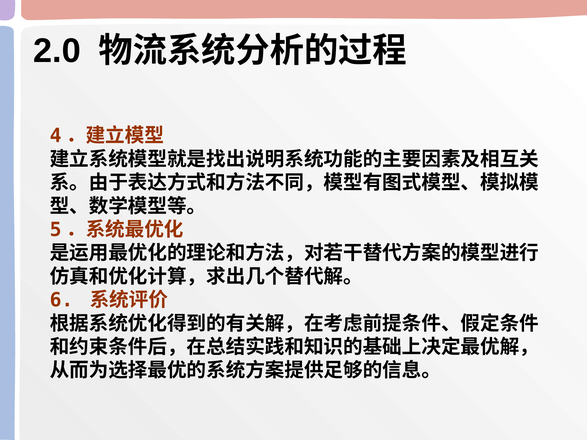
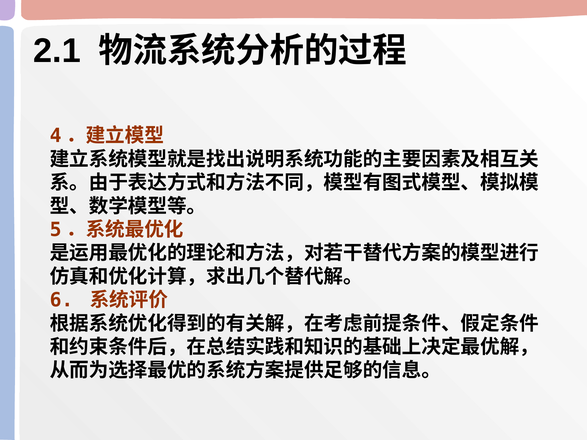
2.0: 2.0 -> 2.1
